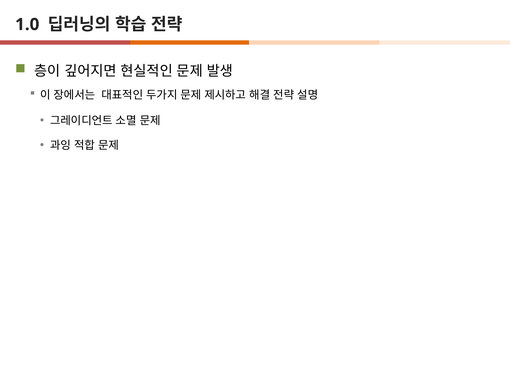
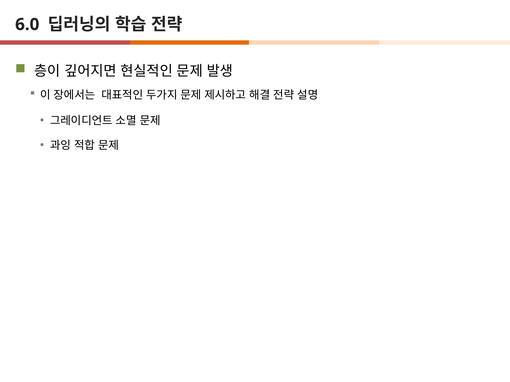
1.0: 1.0 -> 6.0
